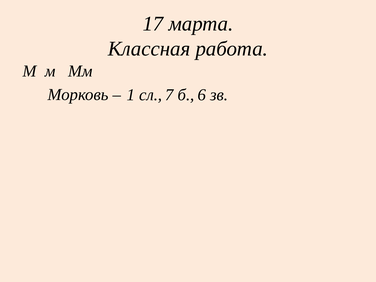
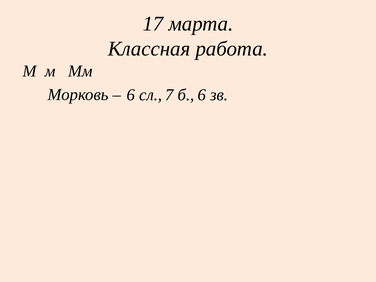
1: 1 -> 6
